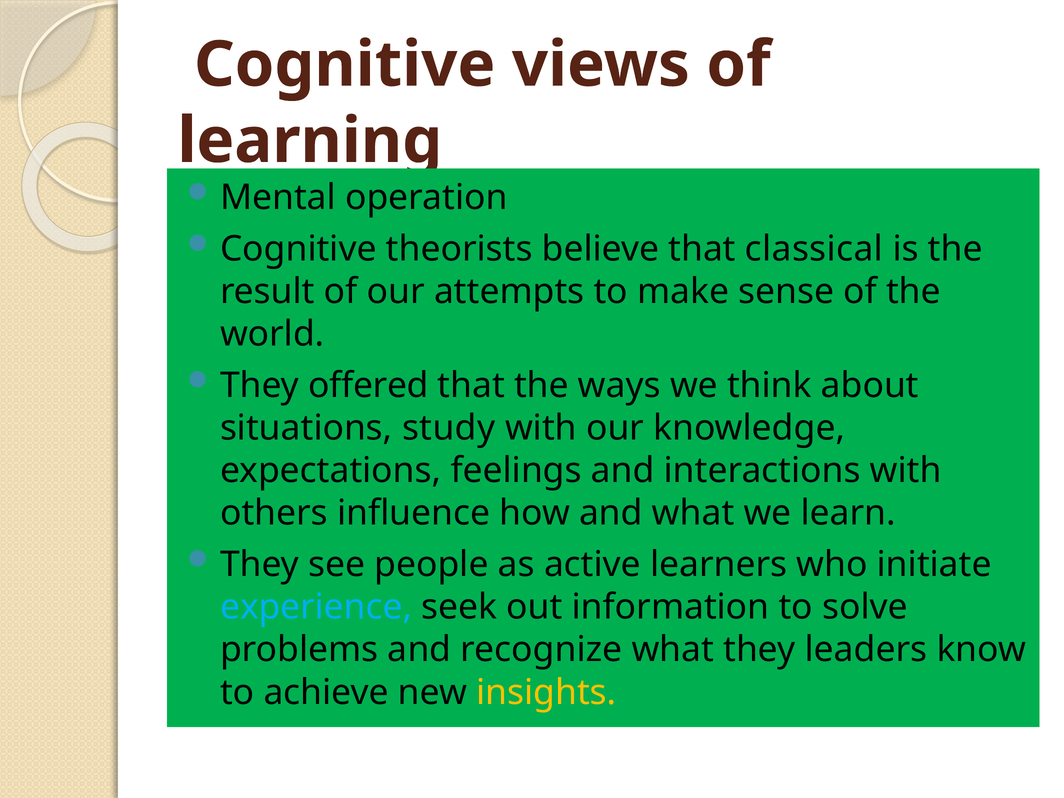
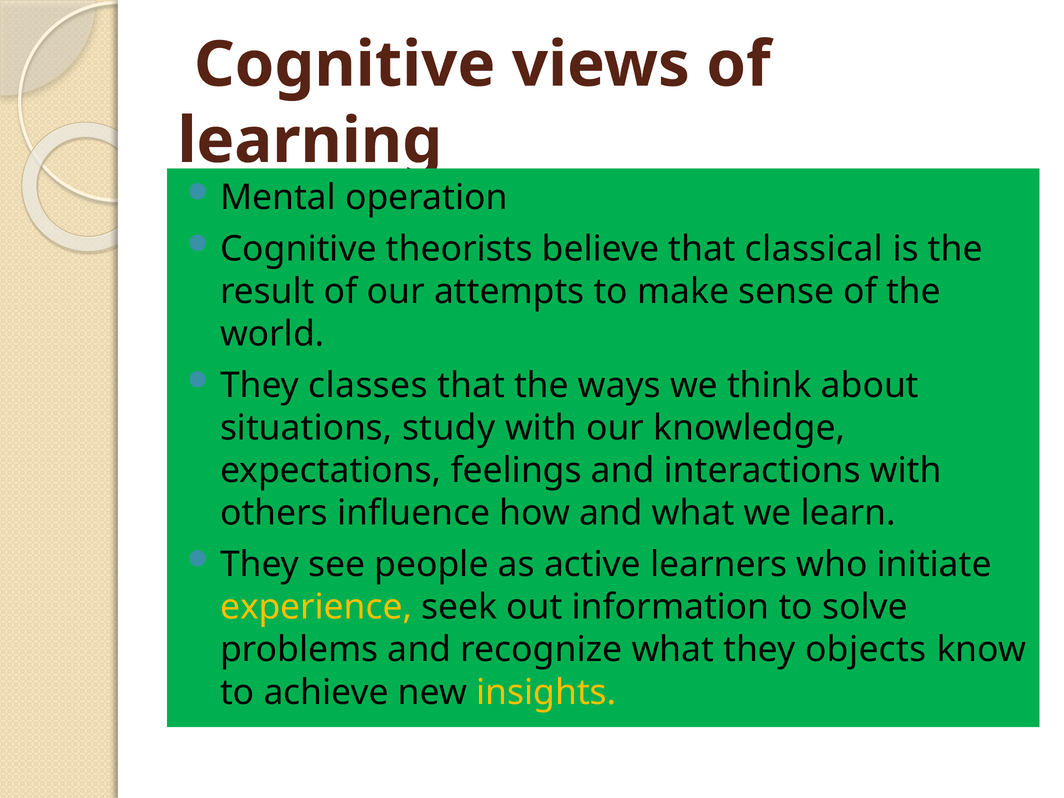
offered: offered -> classes
experience colour: light blue -> yellow
leaders: leaders -> objects
